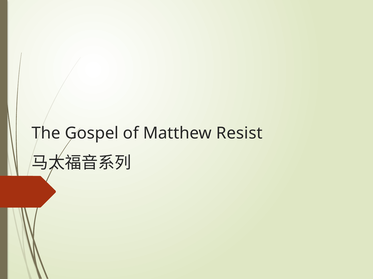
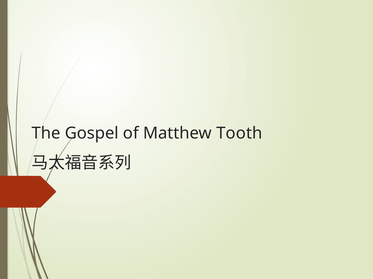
Resist: Resist -> Tooth
